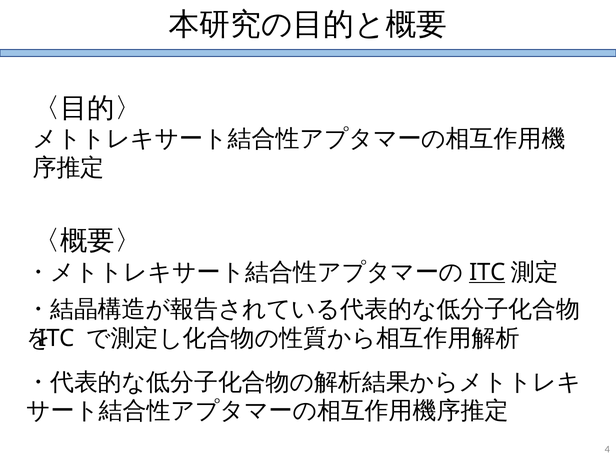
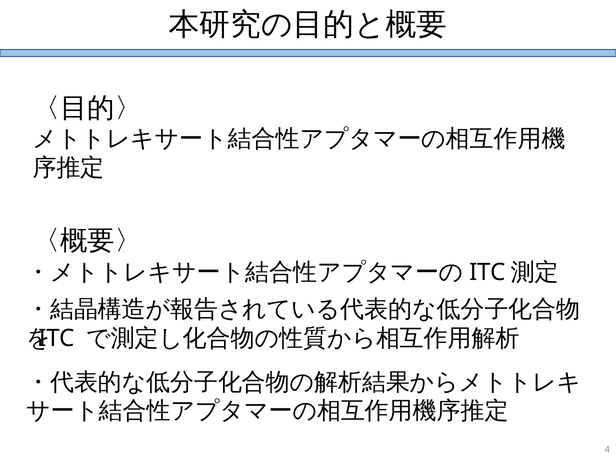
ITC at (487, 272) underline: present -> none
